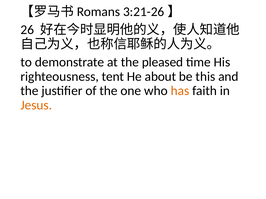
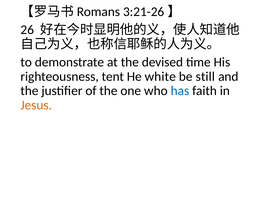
pleased: pleased -> devised
about: about -> white
this: this -> still
has colour: orange -> blue
